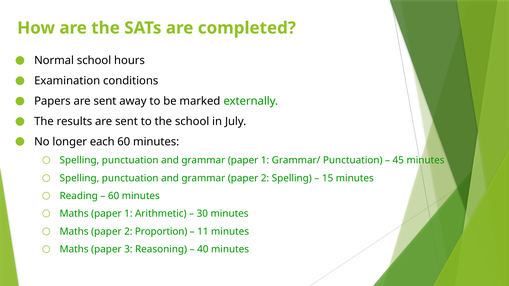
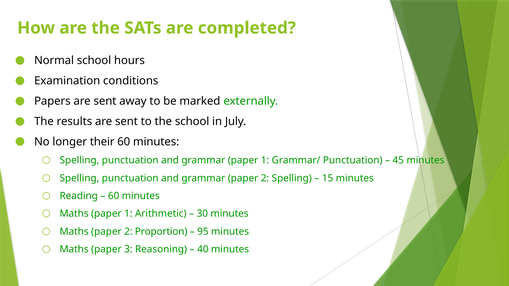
each: each -> their
11: 11 -> 95
